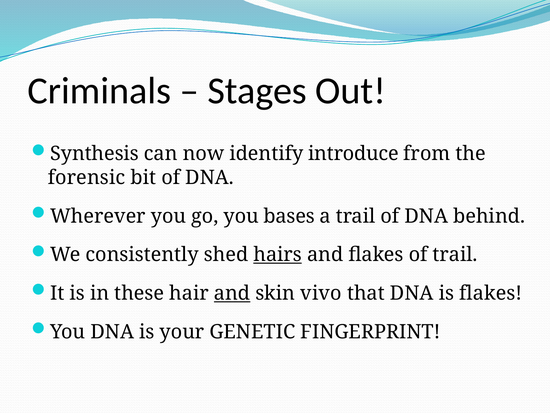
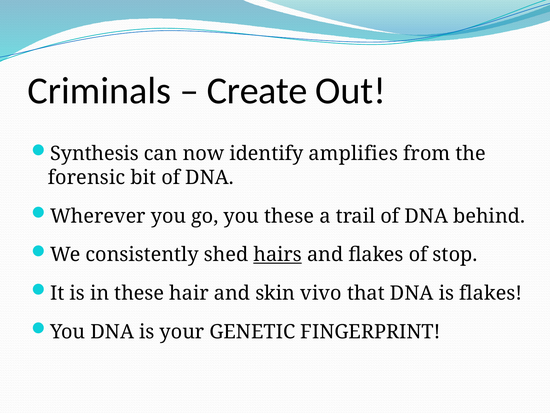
Stages: Stages -> Create
introduce: introduce -> amplifies
you bases: bases -> these
of trail: trail -> stop
and at (232, 293) underline: present -> none
